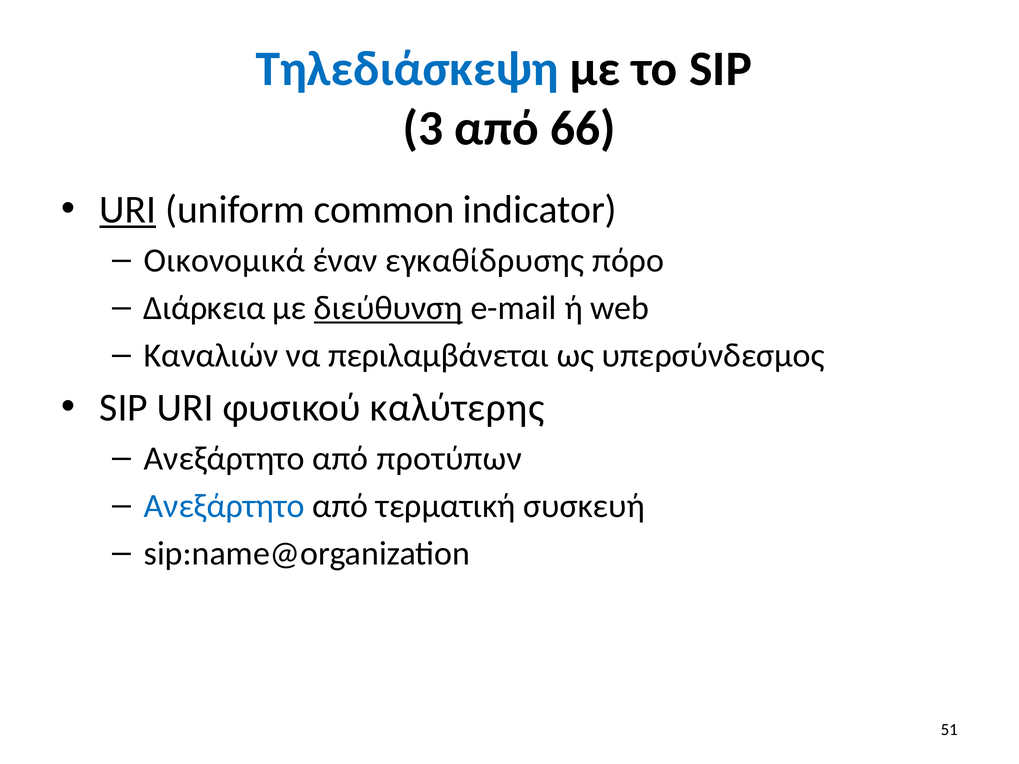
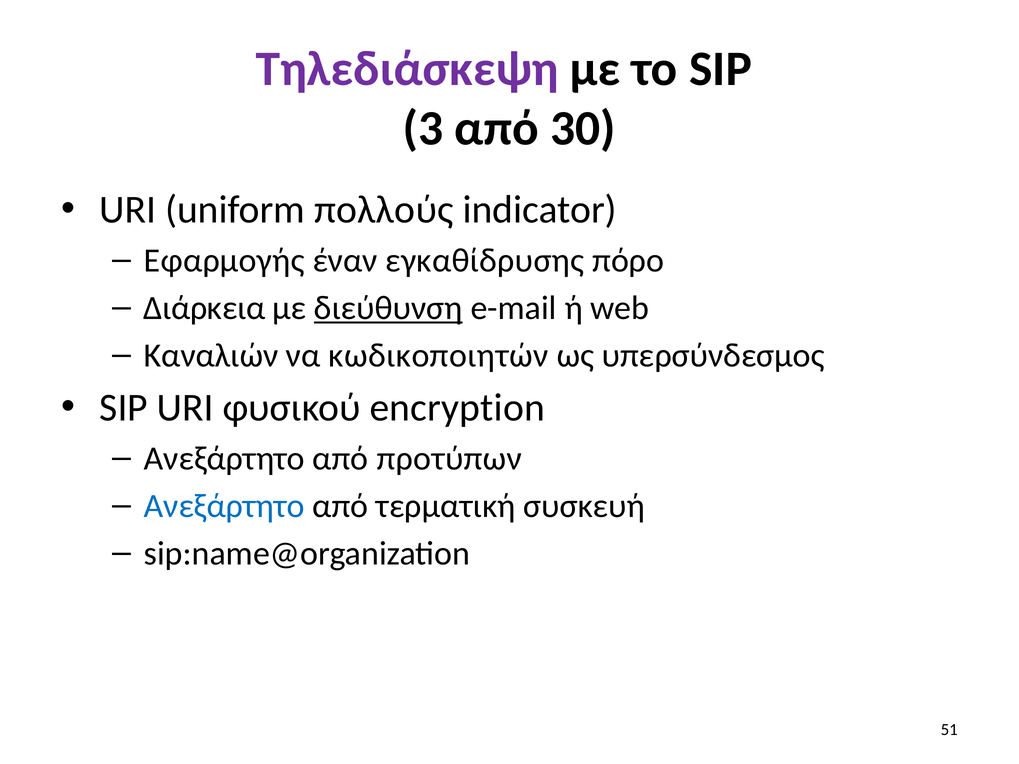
Τηλεδιάσκεψη colour: blue -> purple
66: 66 -> 30
URI at (128, 210) underline: present -> none
common: common -> πολλούς
Οικονομικά: Οικονομικά -> Εφαρμογής
περιλαμβάνεται: περιλαμβάνεται -> κωδικοποιητών
καλύτερης: καλύτερης -> encryption
